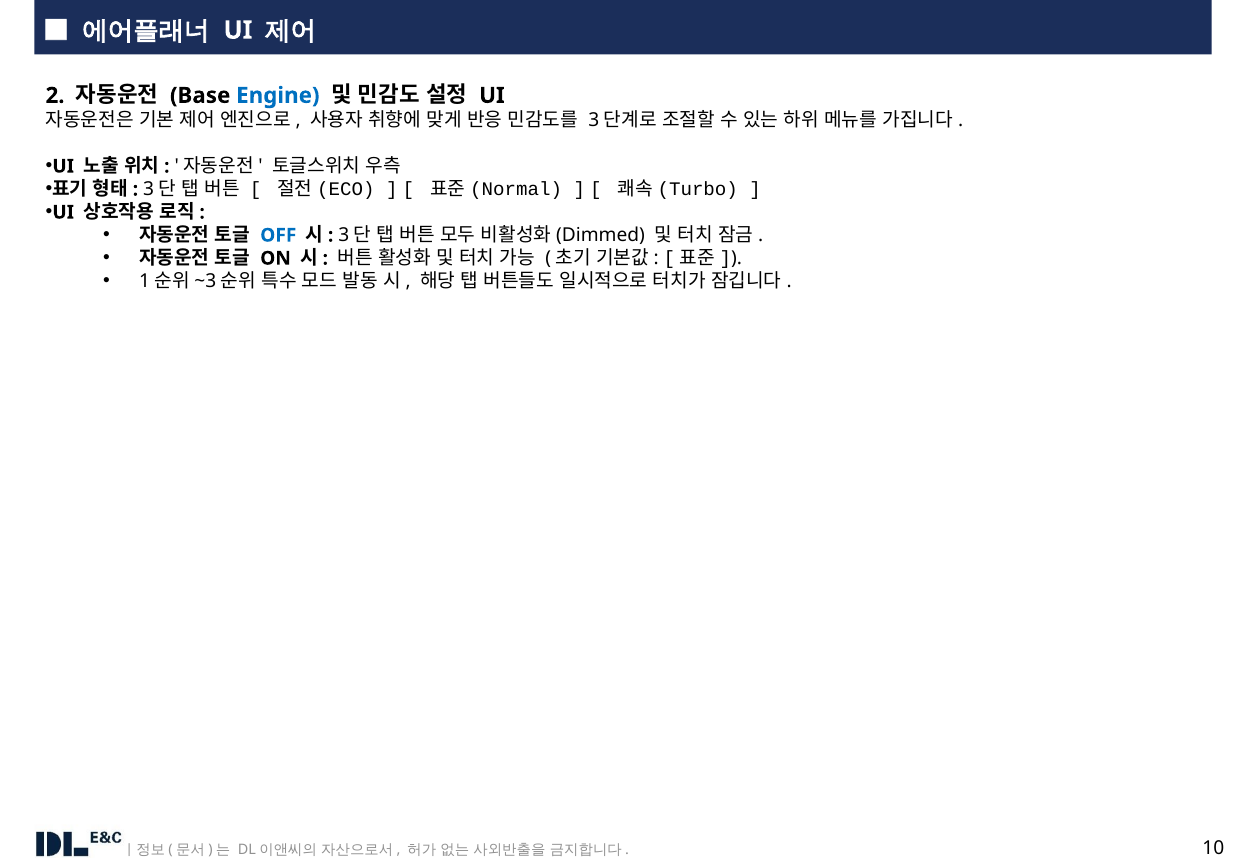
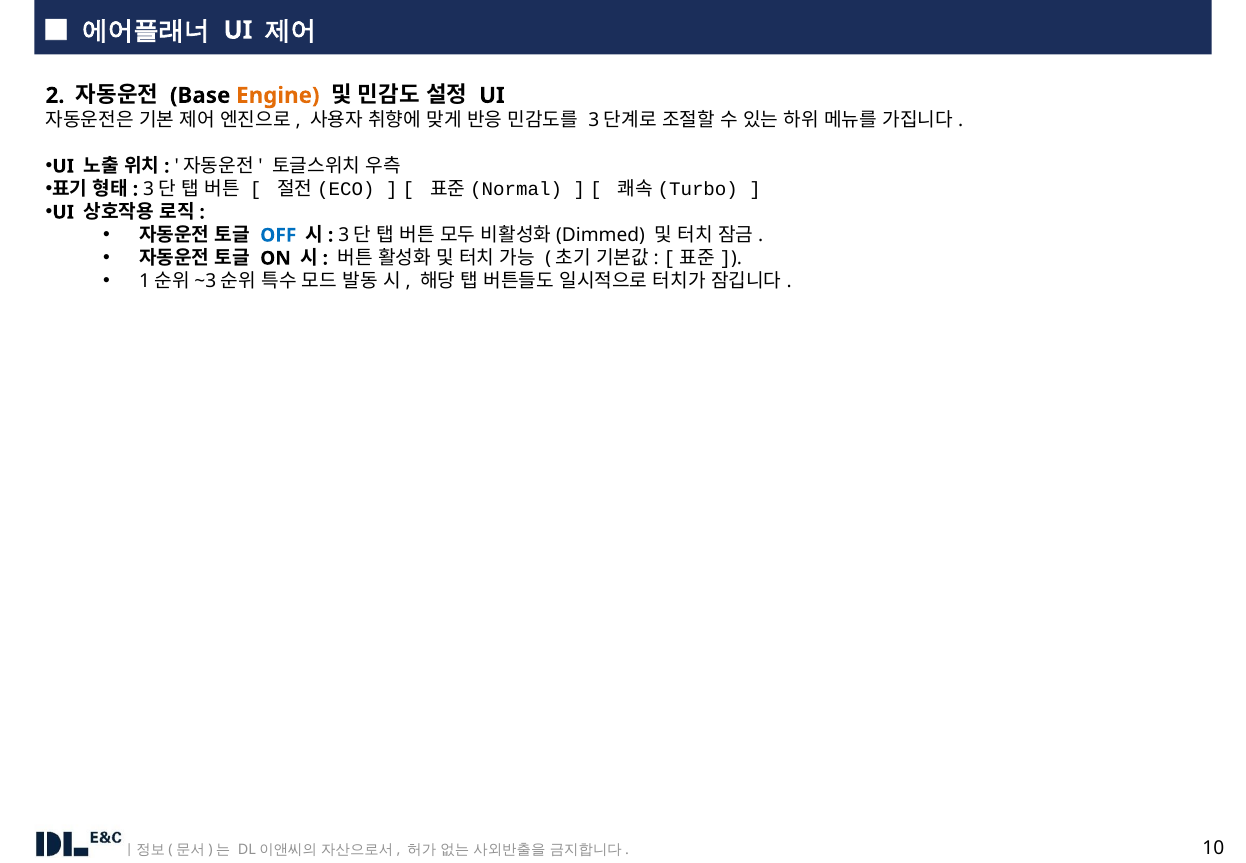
Engine colour: blue -> orange
